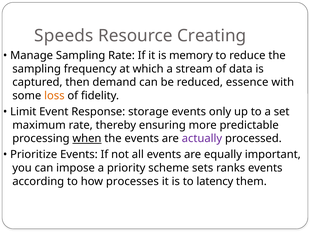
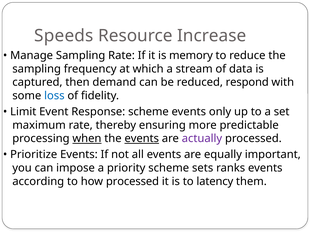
Creating: Creating -> Increase
essence: essence -> respond
loss colour: orange -> blue
Response storage: storage -> scheme
events at (142, 139) underline: none -> present
how processes: processes -> processed
